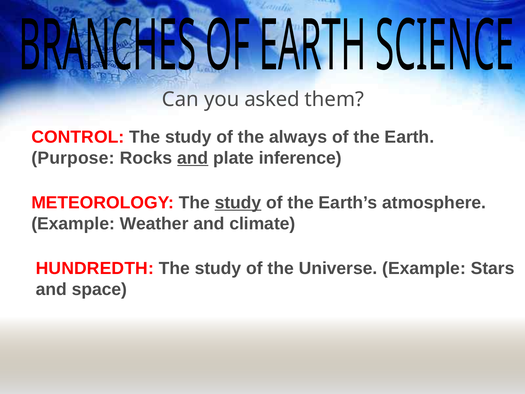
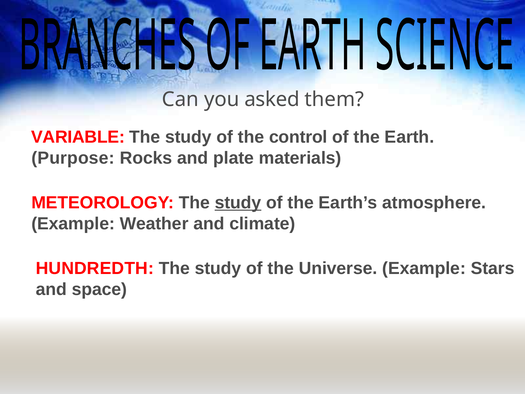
CONTROL: CONTROL -> VARIABLE
always: always -> control
and at (193, 158) underline: present -> none
inference: inference -> materials
